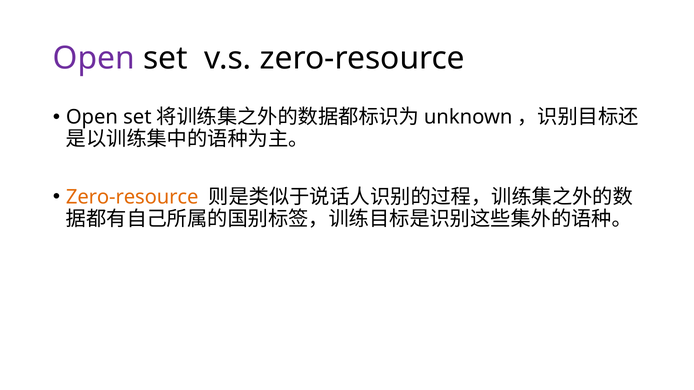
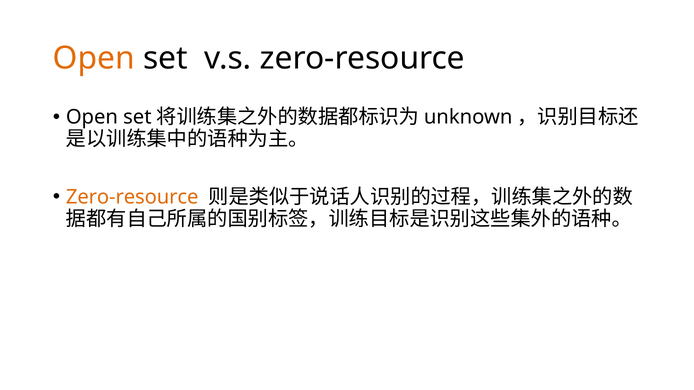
Open at (94, 58) colour: purple -> orange
